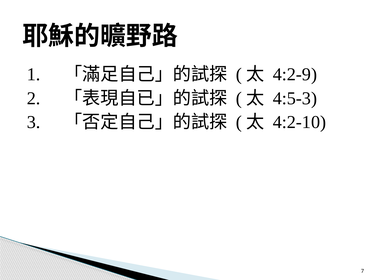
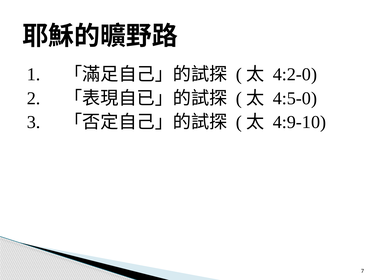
4:2-9: 4:2-9 -> 4:2-0
4:5-3: 4:5-3 -> 4:5-0
4:2-10: 4:2-10 -> 4:9-10
